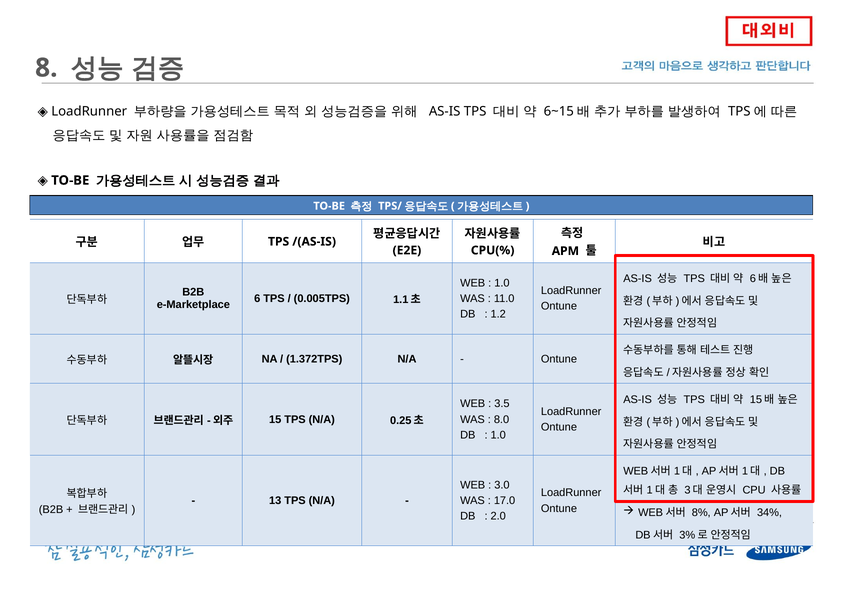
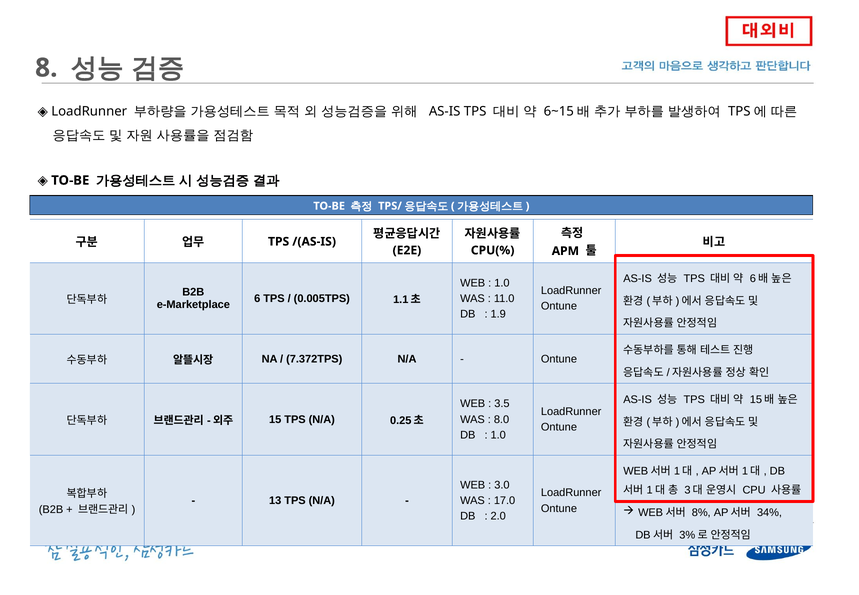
1.2: 1.2 -> 1.9
1.372TPS: 1.372TPS -> 7.372TPS
